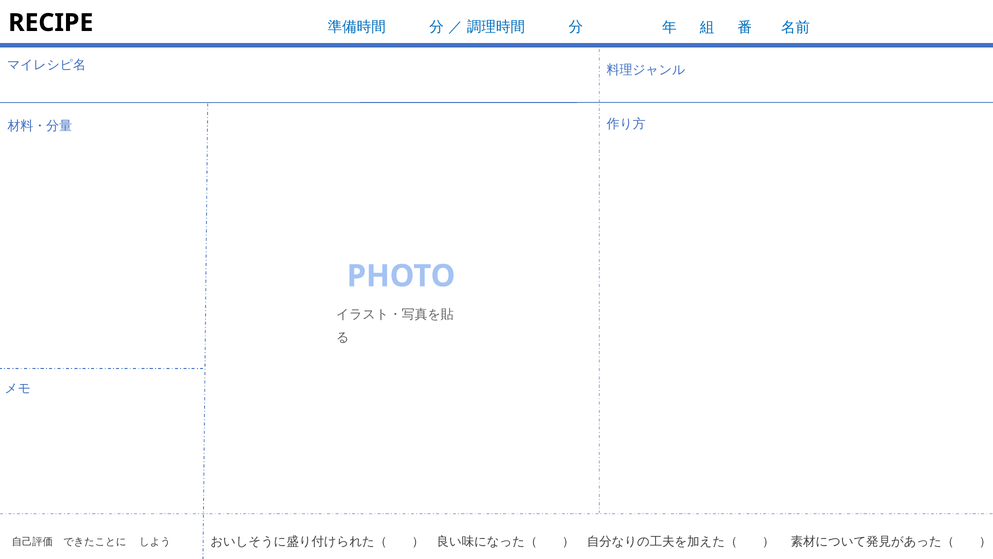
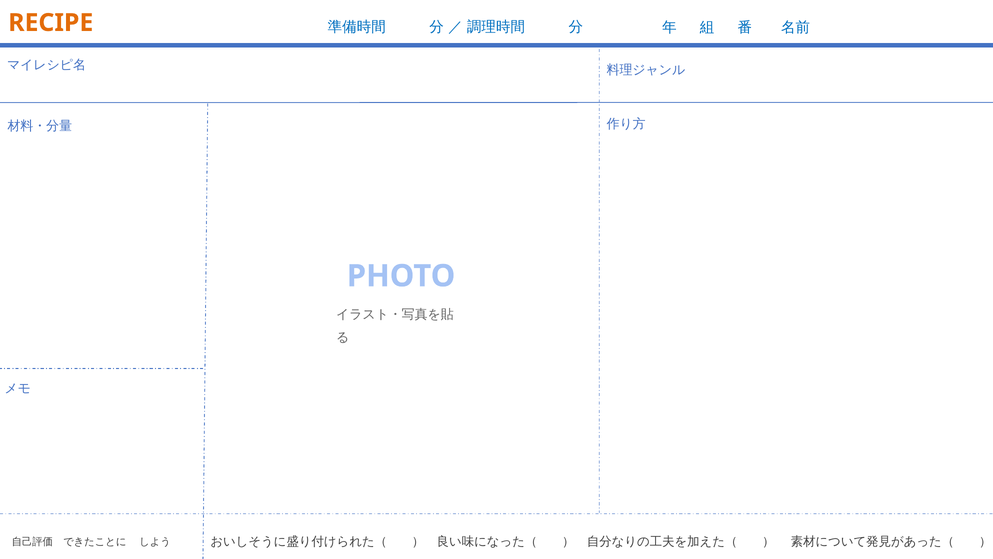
RECIPE colour: black -> orange
